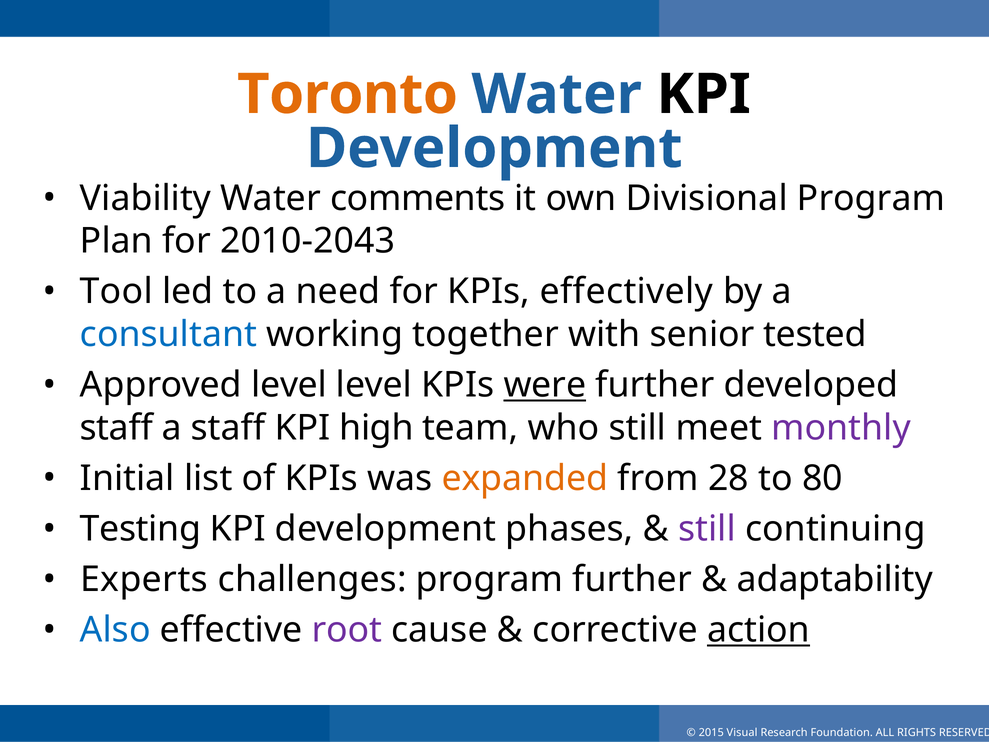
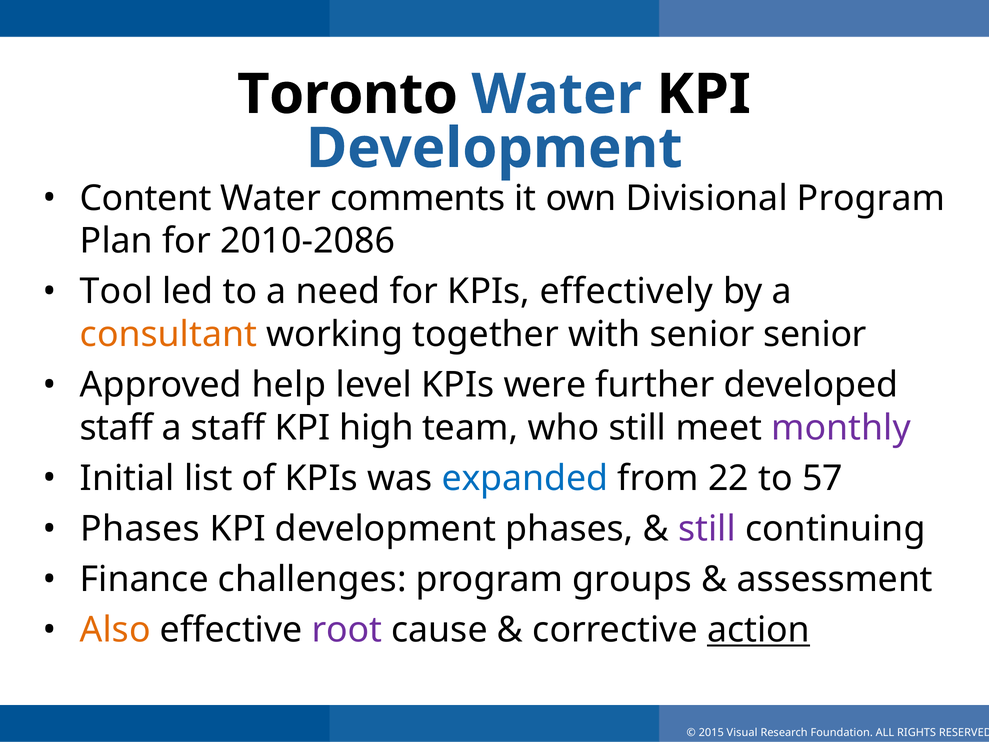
Toronto colour: orange -> black
Viability: Viability -> Content
2010-2043: 2010-2043 -> 2010-2086
consultant colour: blue -> orange
senior tested: tested -> senior
Approved level: level -> help
were underline: present -> none
expanded colour: orange -> blue
28: 28 -> 22
80: 80 -> 57
Testing at (140, 529): Testing -> Phases
Experts: Experts -> Finance
program further: further -> groups
adaptability: adaptability -> assessment
Also colour: blue -> orange
